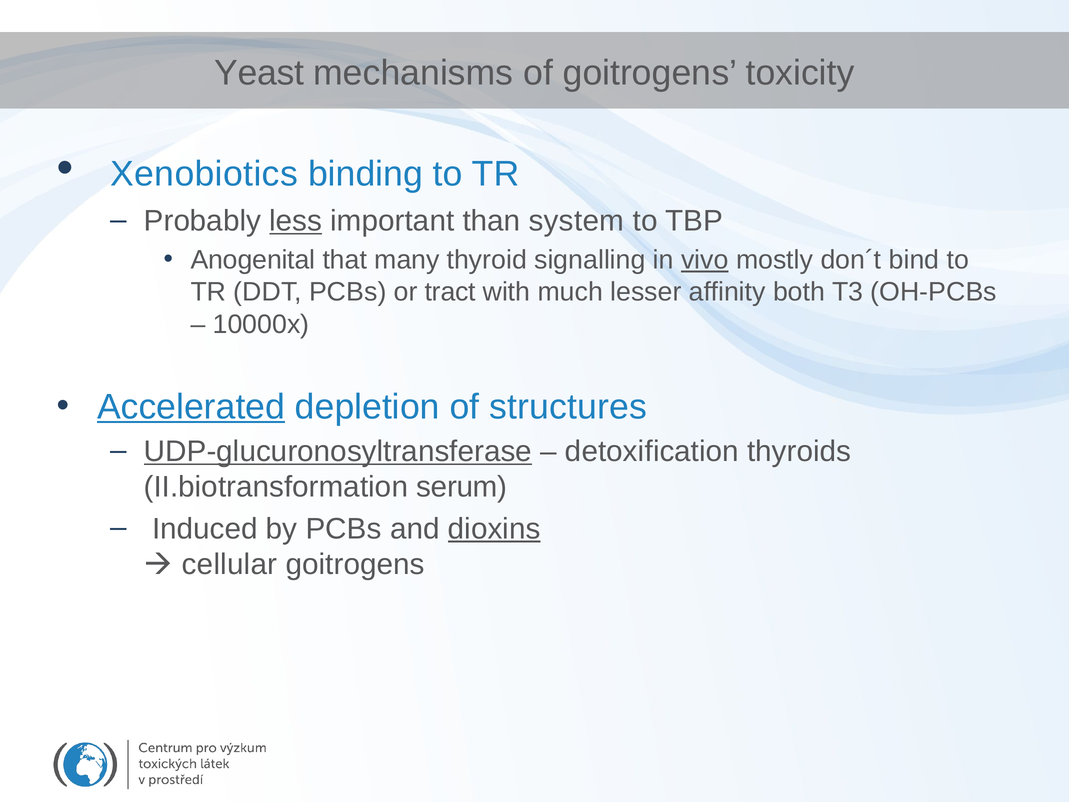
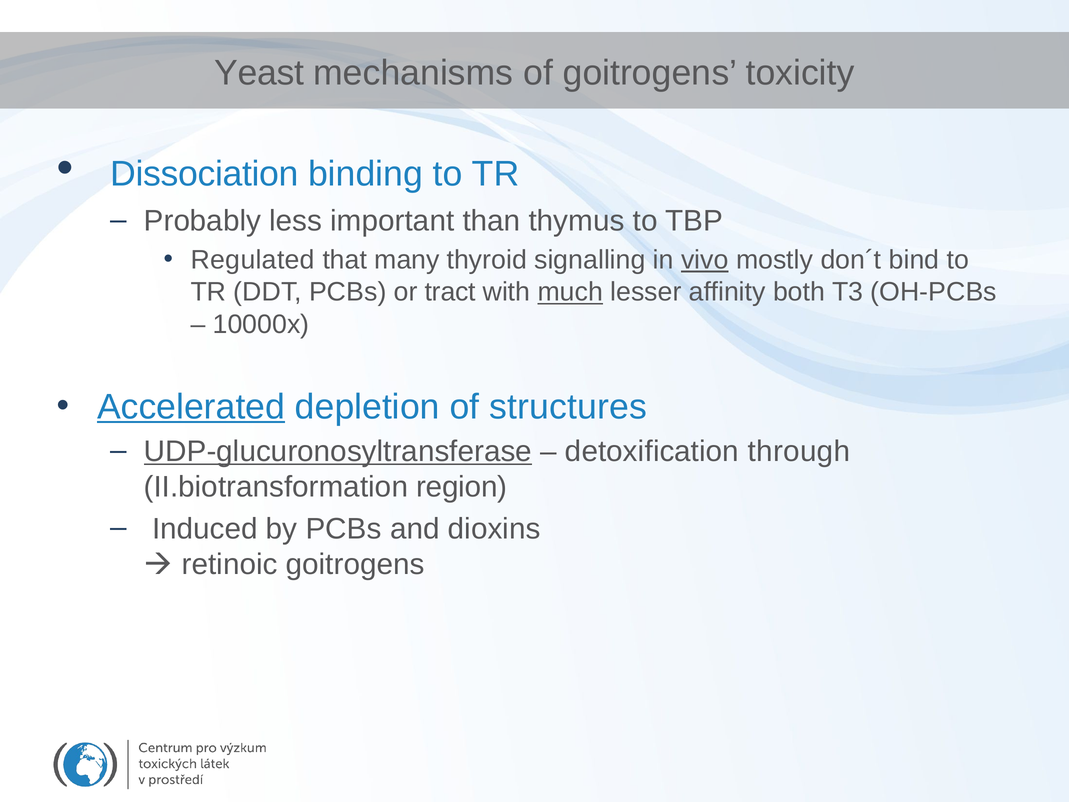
Xenobiotics: Xenobiotics -> Dissociation
less underline: present -> none
system: system -> thymus
Anogenital: Anogenital -> Regulated
much underline: none -> present
thyroids: thyroids -> through
serum: serum -> region
dioxins underline: present -> none
cellular: cellular -> retinoic
